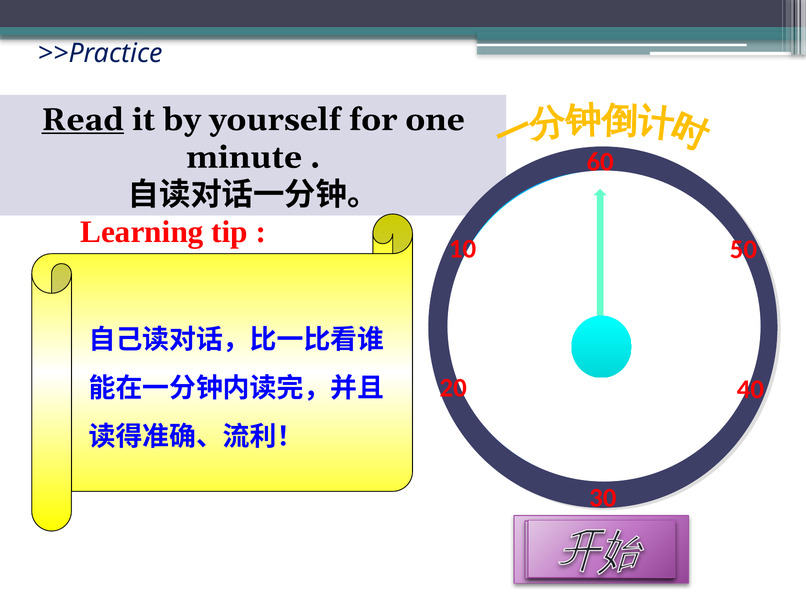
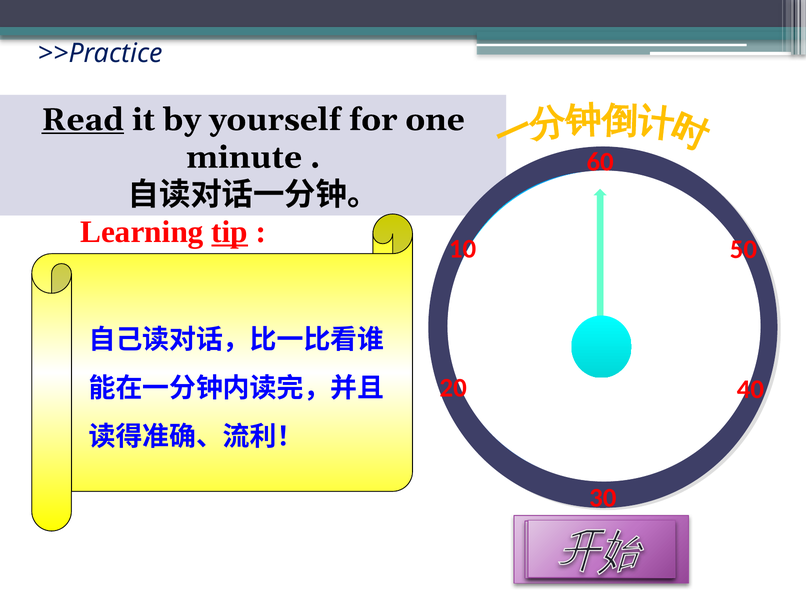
tip underline: none -> present
